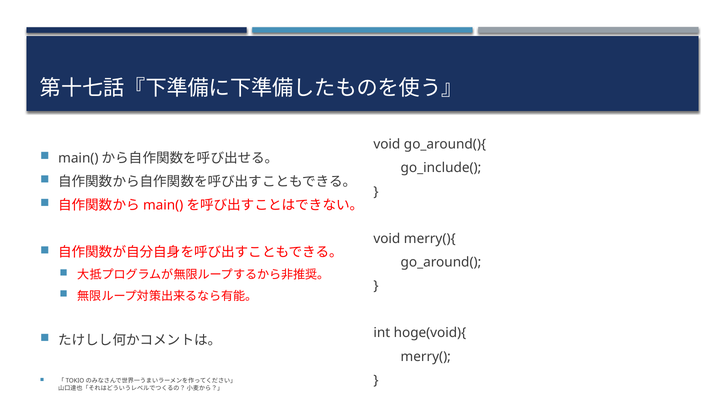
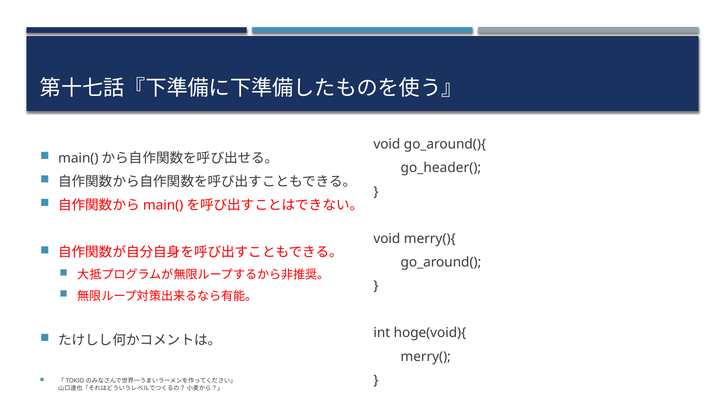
go_include(: go_include( -> go_header(
